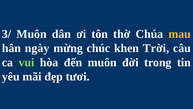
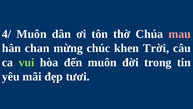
3/: 3/ -> 4/
mau colour: yellow -> pink
ngày: ngày -> chan
